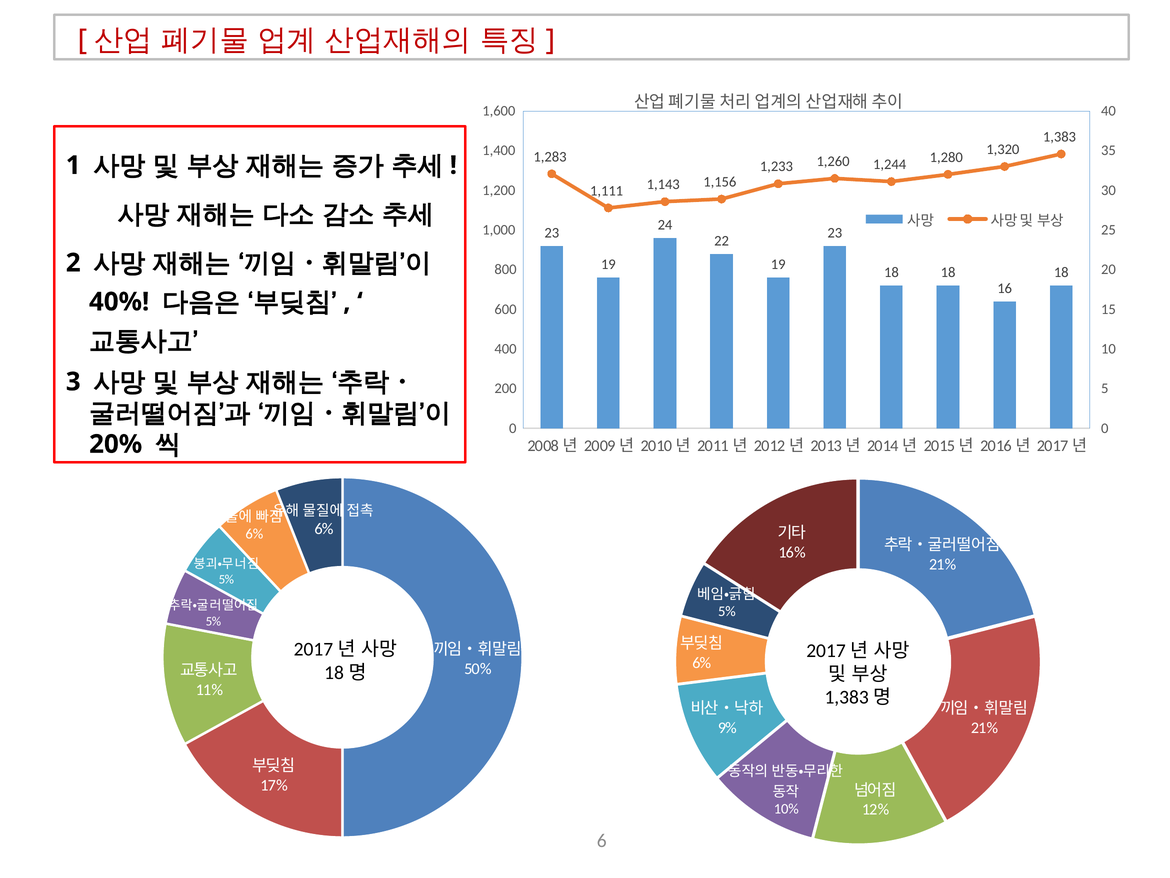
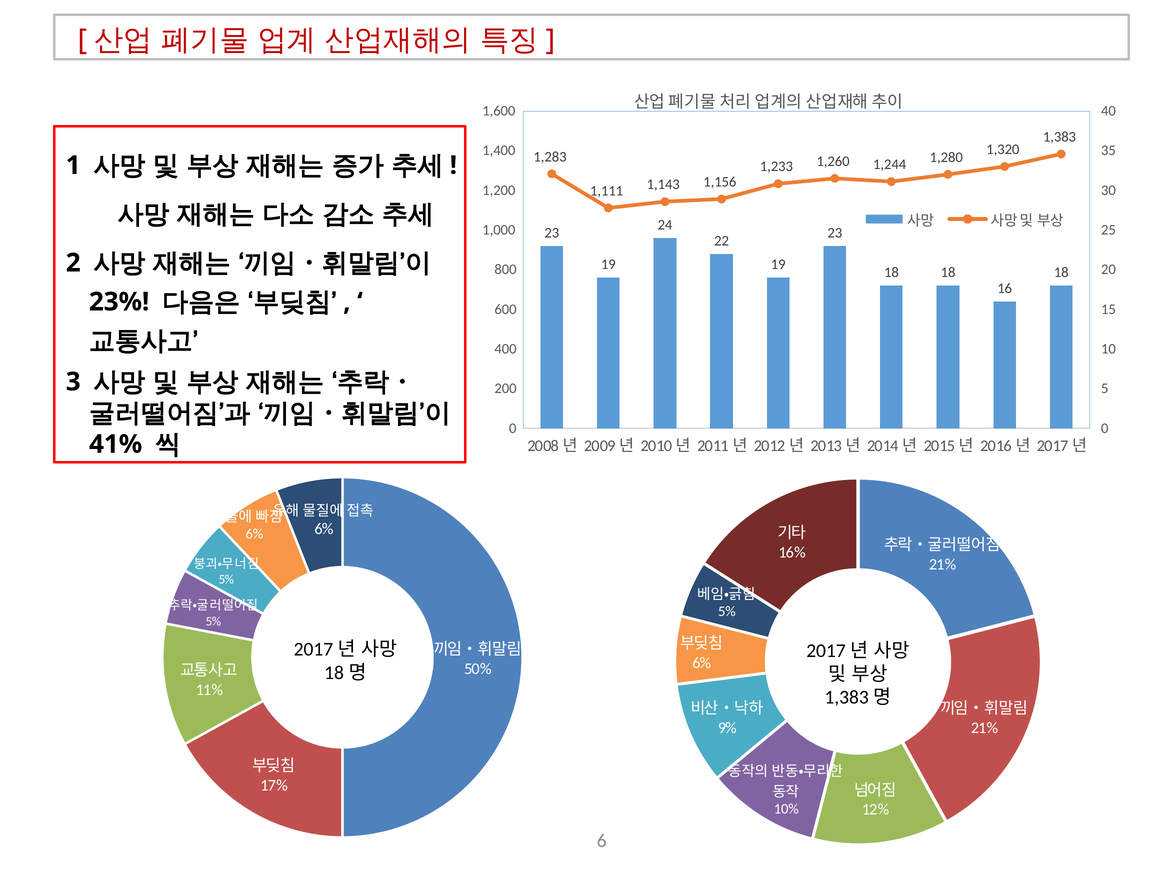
40%: 40% -> 23%
20%: 20% -> 41%
